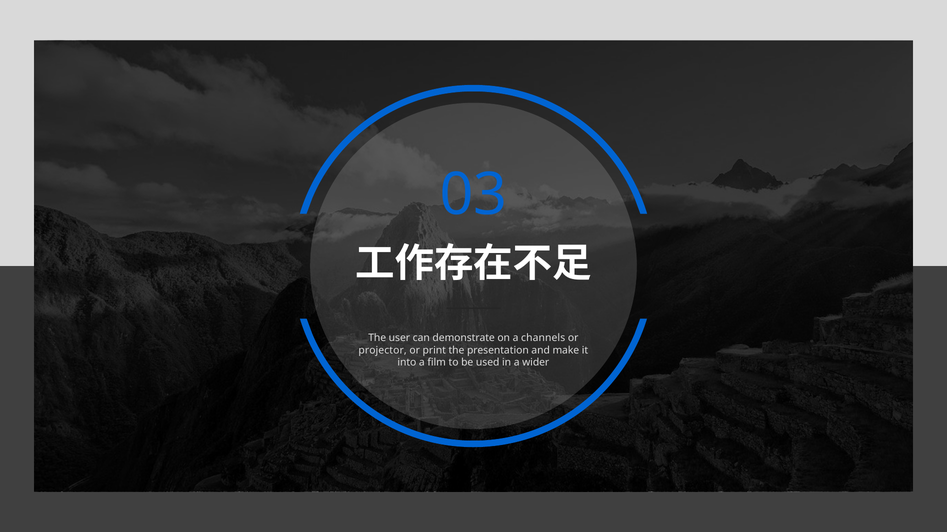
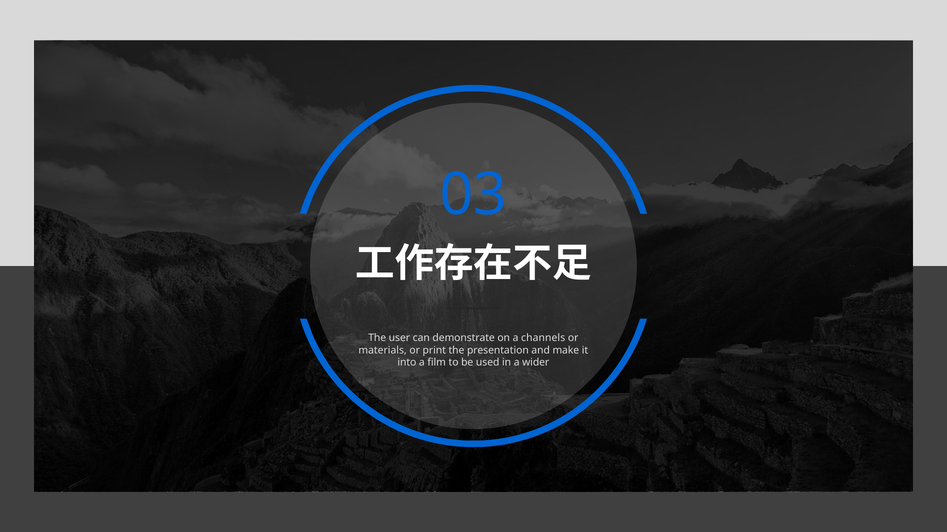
projector: projector -> materials
